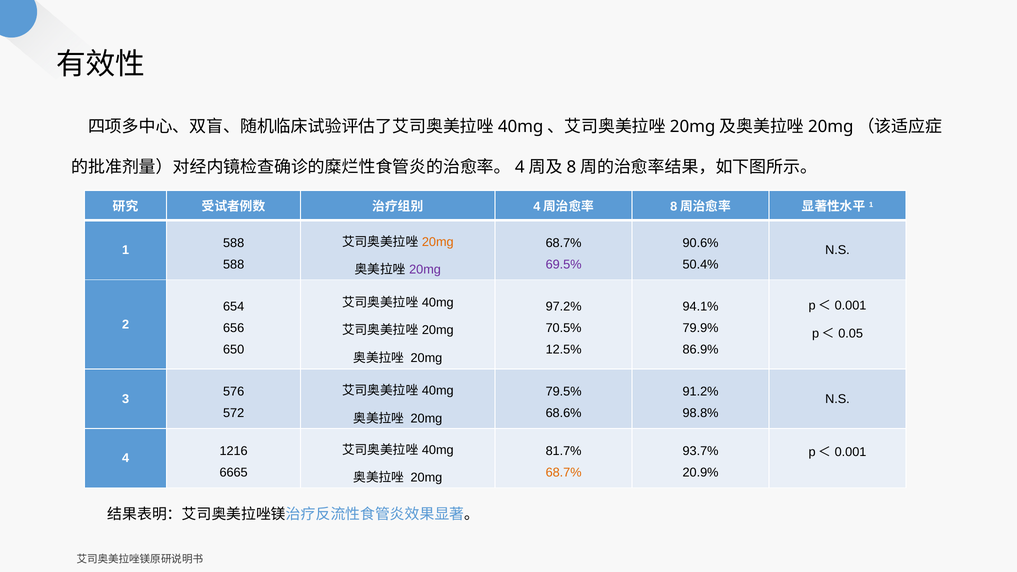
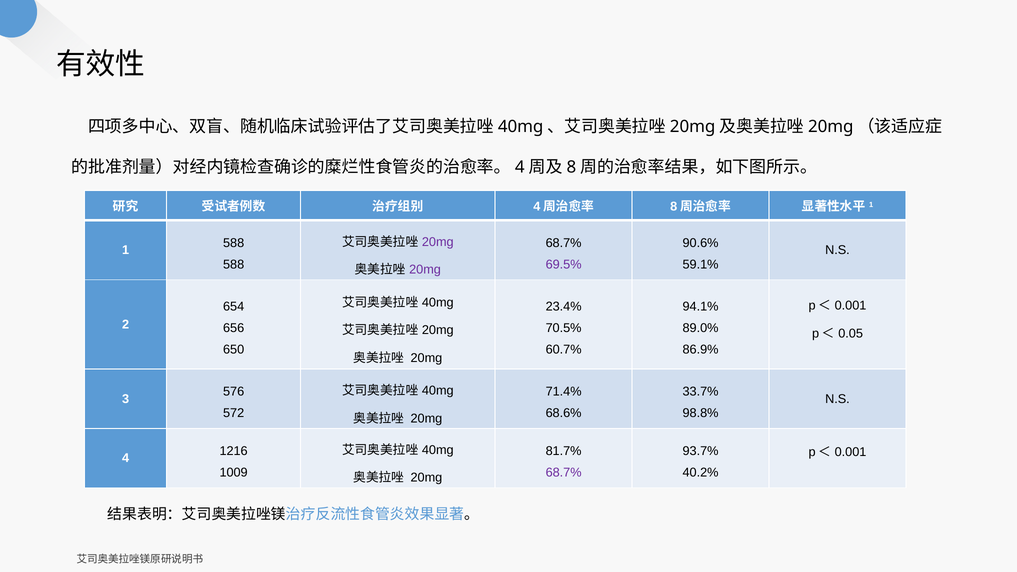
20mg at (438, 242) colour: orange -> purple
50.4%: 50.4% -> 59.1%
97.2%: 97.2% -> 23.4%
79.9%: 79.9% -> 89.0%
12.5%: 12.5% -> 60.7%
79.5%: 79.5% -> 71.4%
91.2%: 91.2% -> 33.7%
6665: 6665 -> 1009
68.7% at (564, 473) colour: orange -> purple
20.9%: 20.9% -> 40.2%
